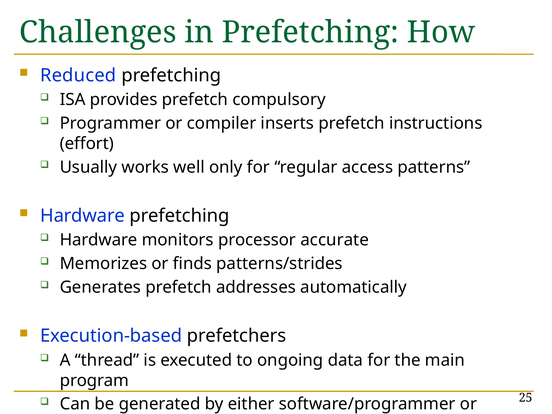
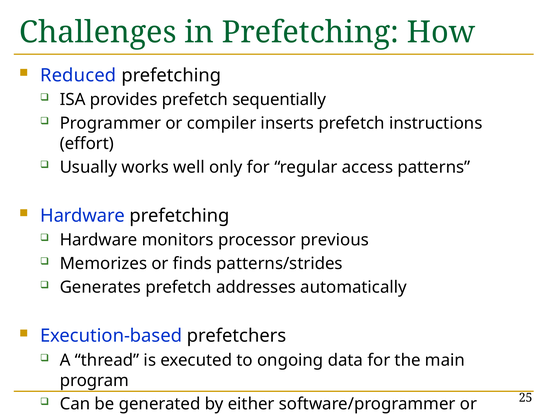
compulsory: compulsory -> sequentially
accurate: accurate -> previous
